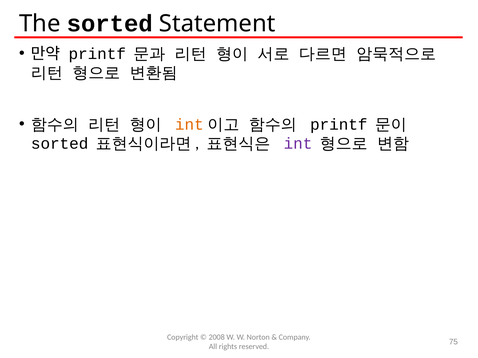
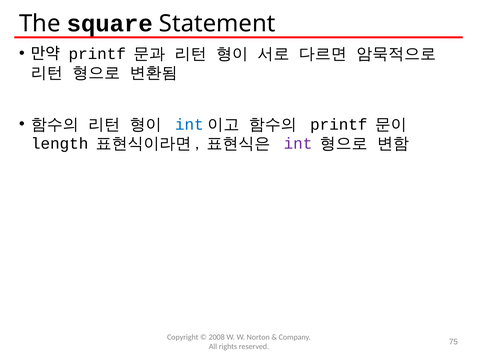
The sorted: sorted -> square
int at (189, 125) colour: orange -> blue
sorted at (60, 144): sorted -> length
